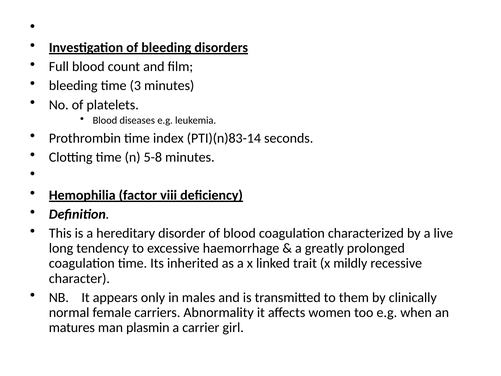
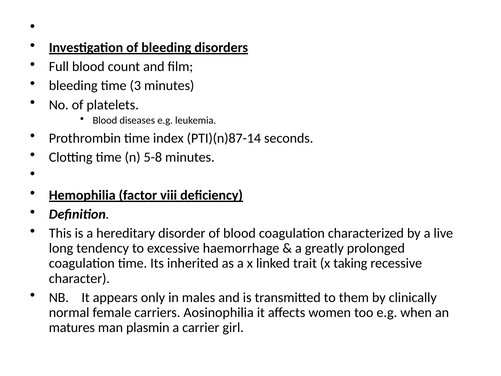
PTI)(n)83-14: PTI)(n)83-14 -> PTI)(n)87-14
mildly: mildly -> taking
Abnormality: Abnormality -> Aosinophilia
